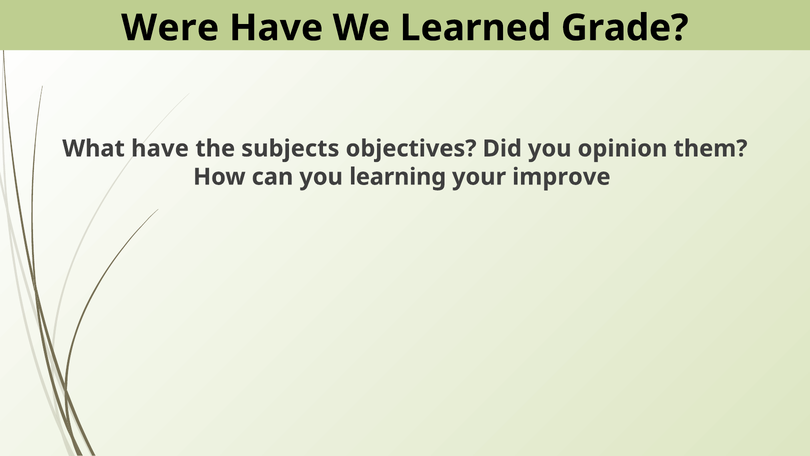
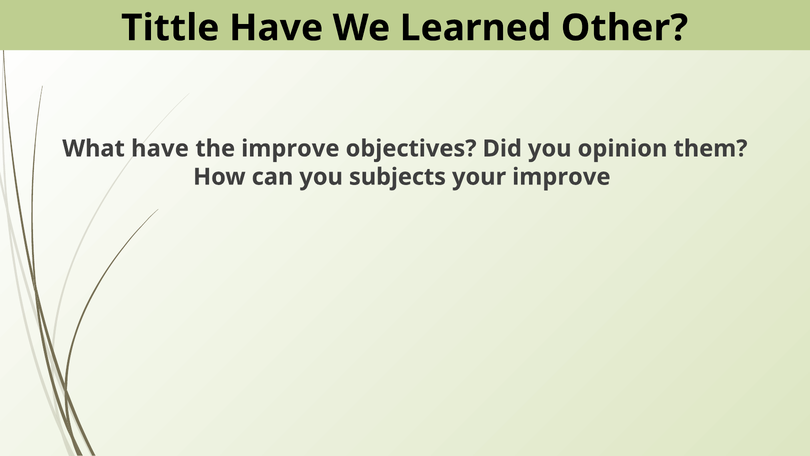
Were: Were -> Tittle
Grade: Grade -> Other
the subjects: subjects -> improve
learning: learning -> subjects
